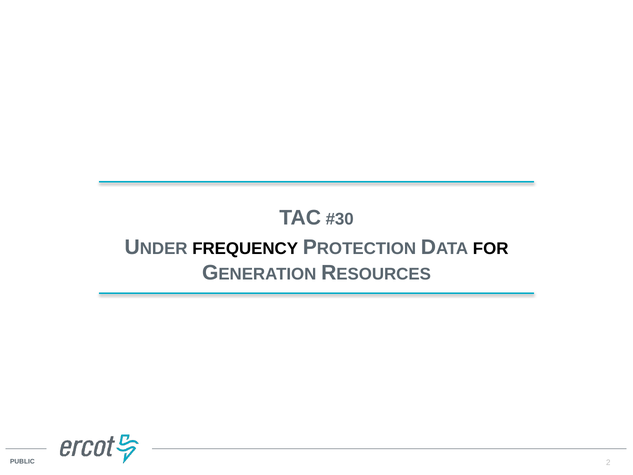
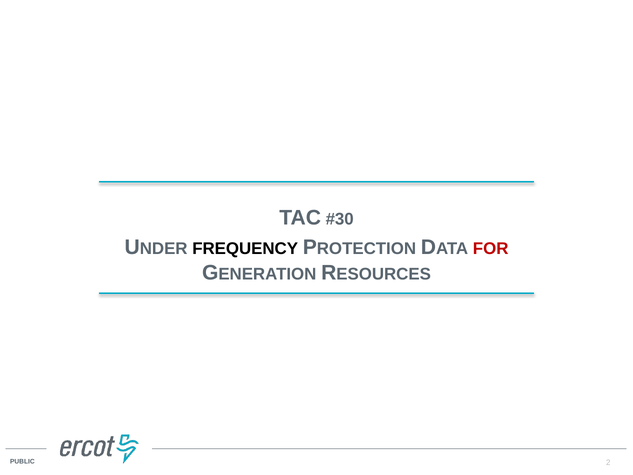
FOR colour: black -> red
